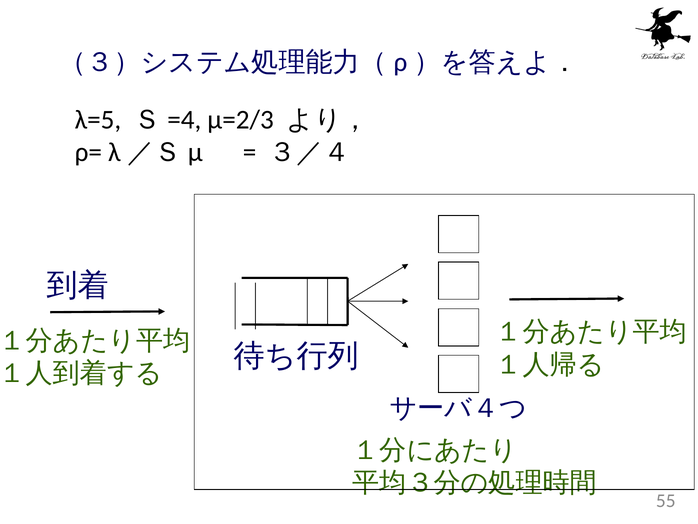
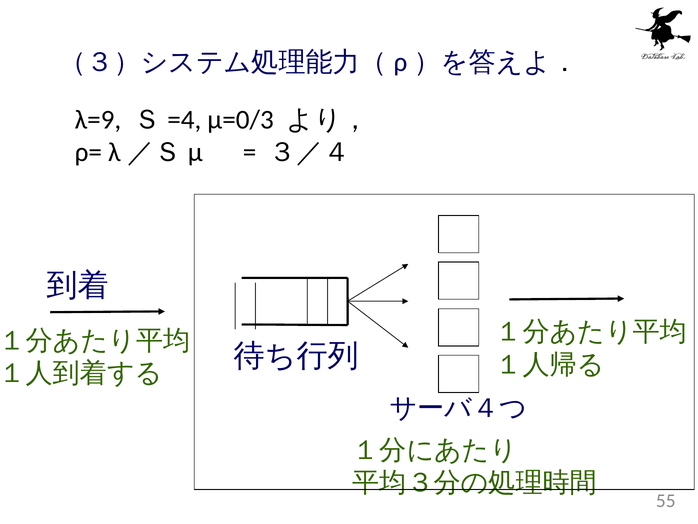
λ=5: λ=5 -> λ=9
μ=2/3: μ=2/3 -> μ=0/3
